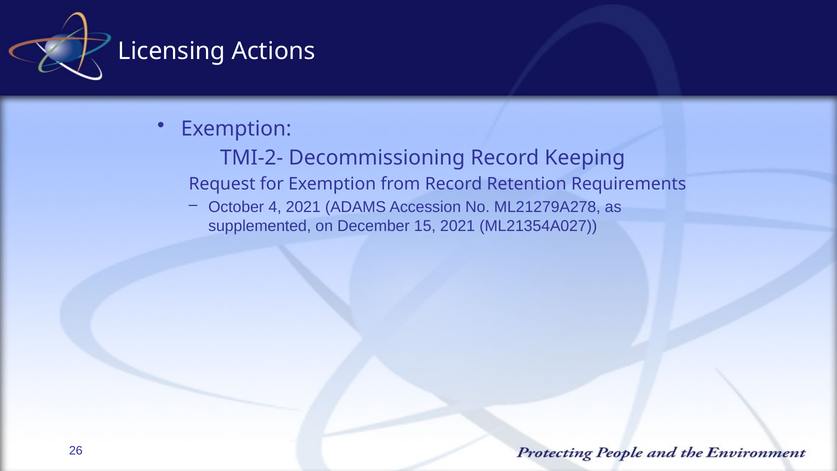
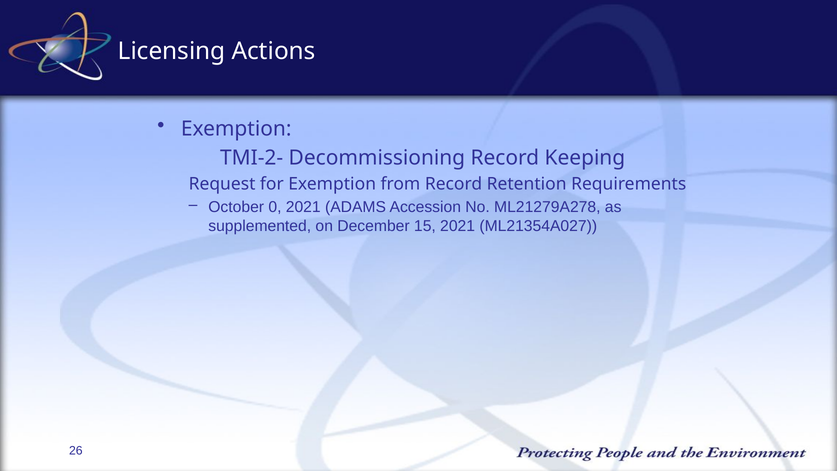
4: 4 -> 0
